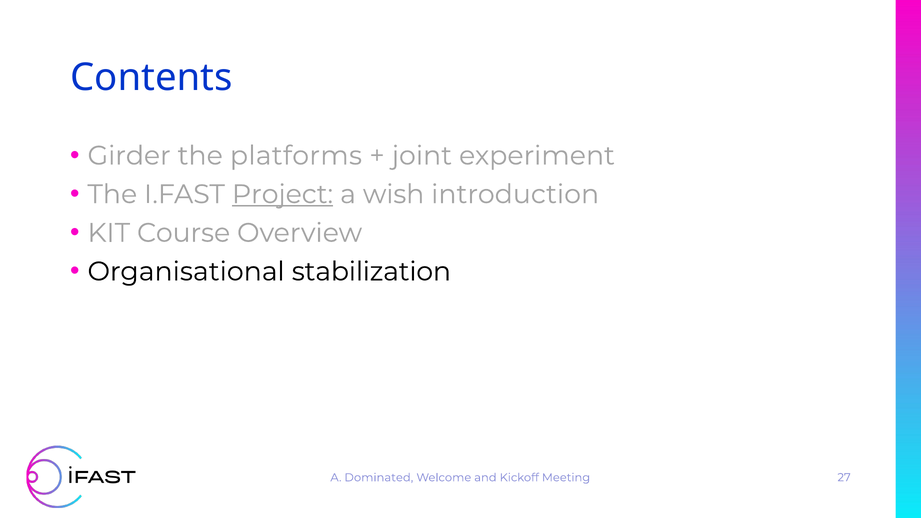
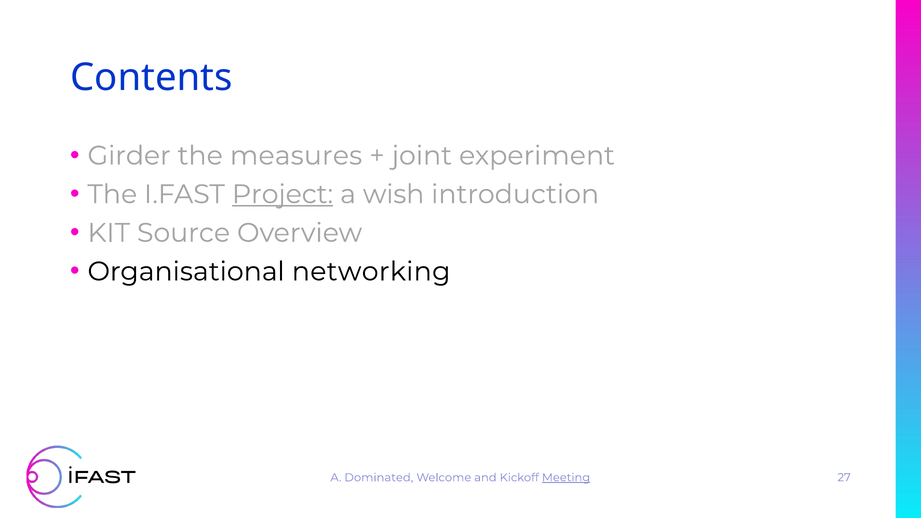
platforms: platforms -> measures
Course: Course -> Source
stabilization: stabilization -> networking
Meeting underline: none -> present
